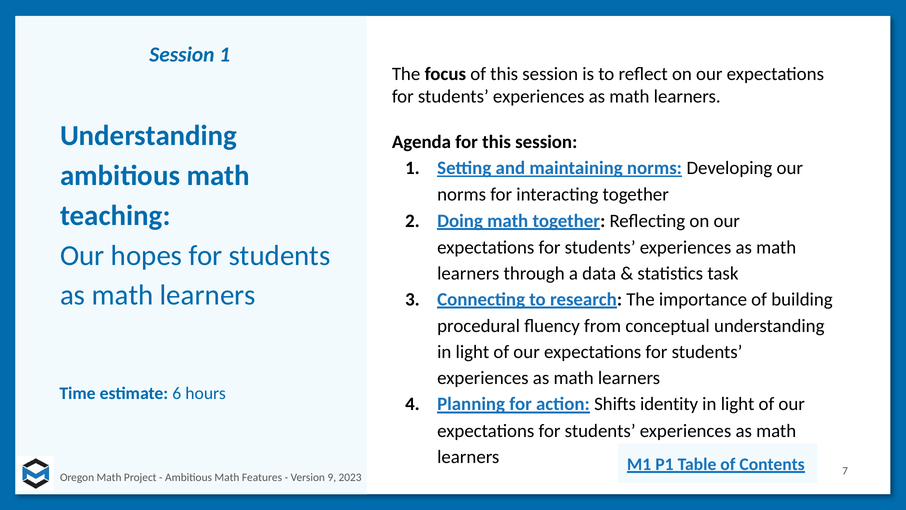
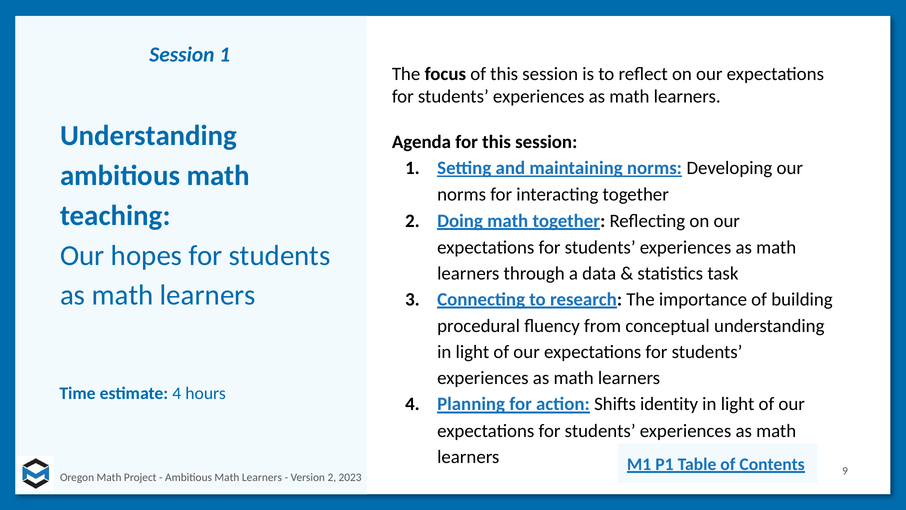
estimate 6: 6 -> 4
7: 7 -> 9
Ambitious Math Features: Features -> Learners
9 at (332, 477): 9 -> 2
